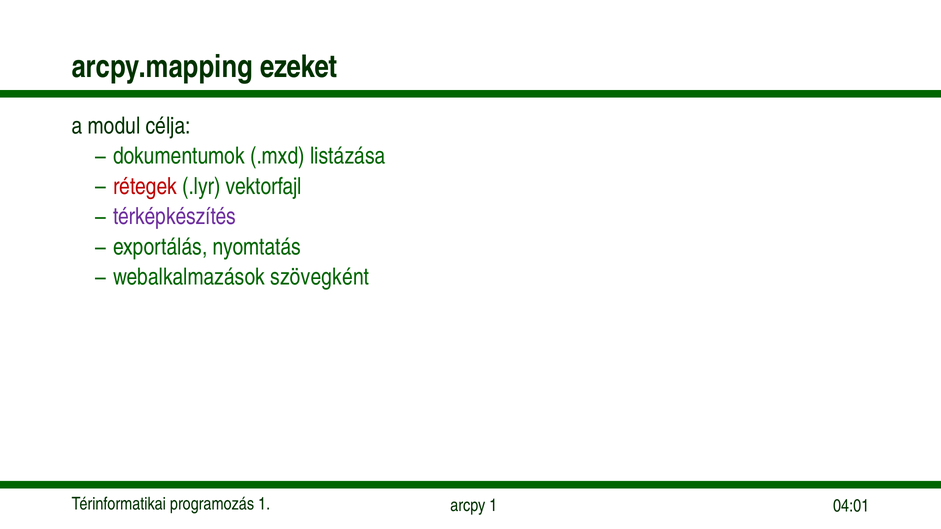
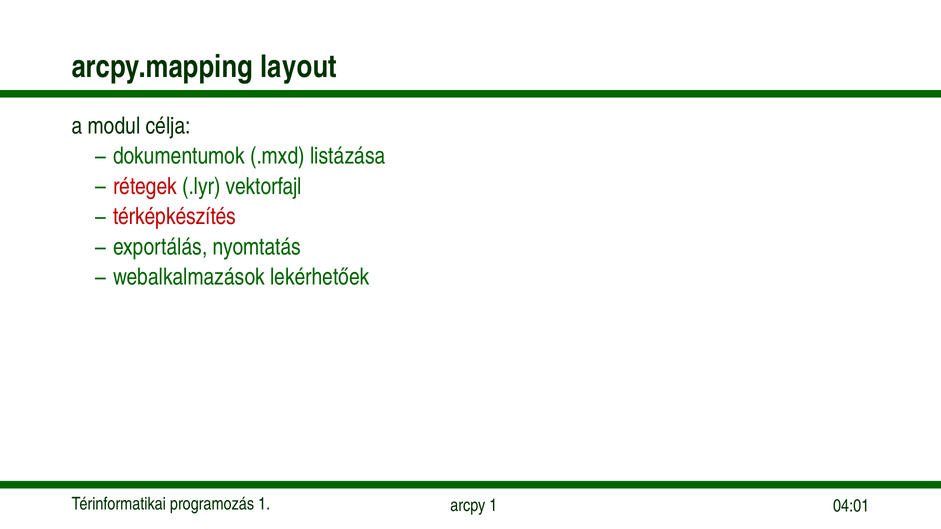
ezeket: ezeket -> layout
térképkészítés colour: purple -> red
szövegként: szövegként -> lekérhetőek
